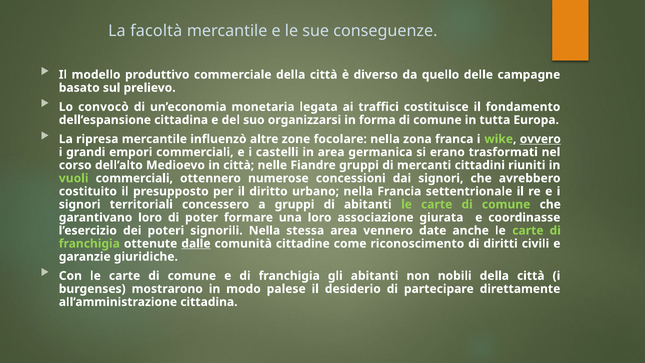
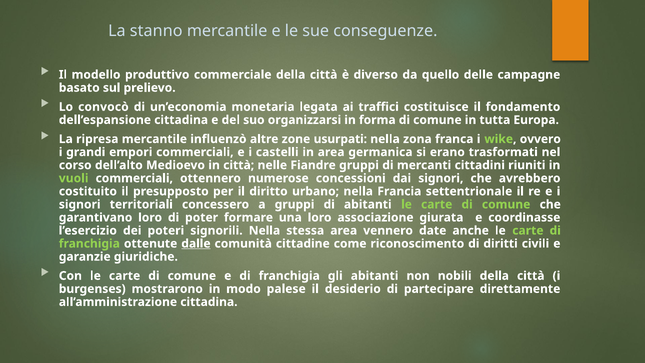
facoltà: facoltà -> stanno
focolare: focolare -> usurpati
ovvero underline: present -> none
